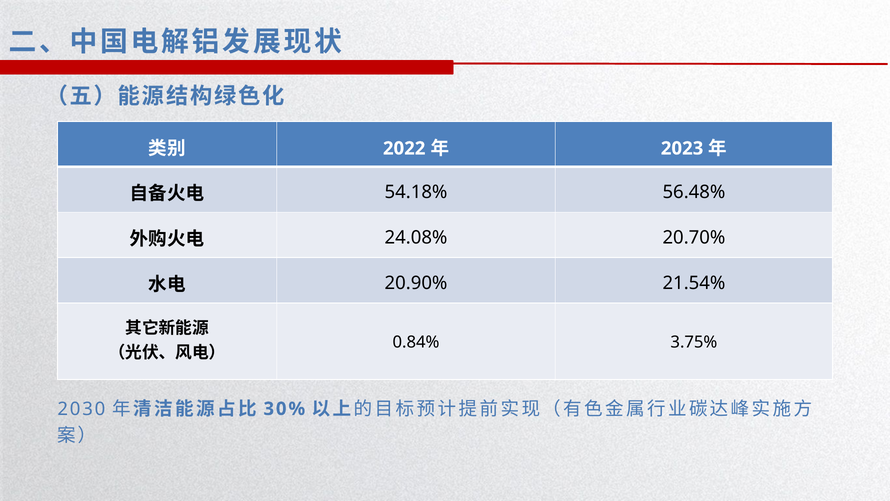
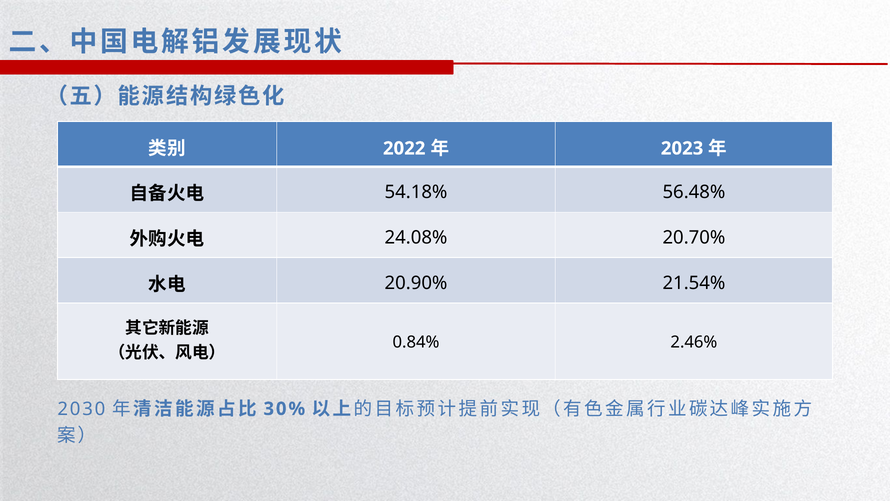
3.75%: 3.75% -> 2.46%
